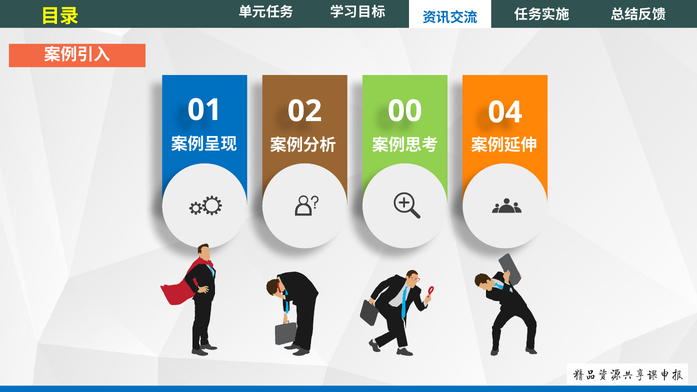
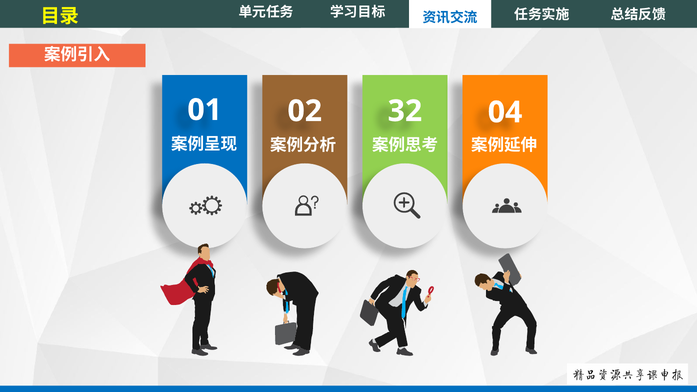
00: 00 -> 32
